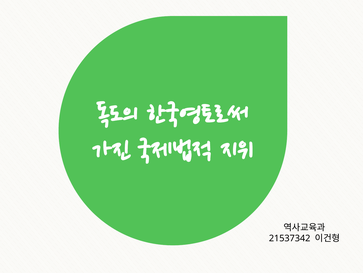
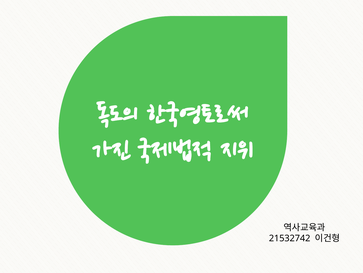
21537342: 21537342 -> 21532742
